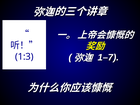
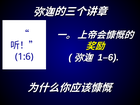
1–7: 1–7 -> 1–6
1:3: 1:3 -> 1:6
